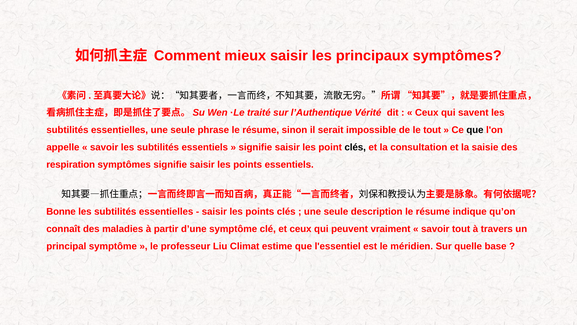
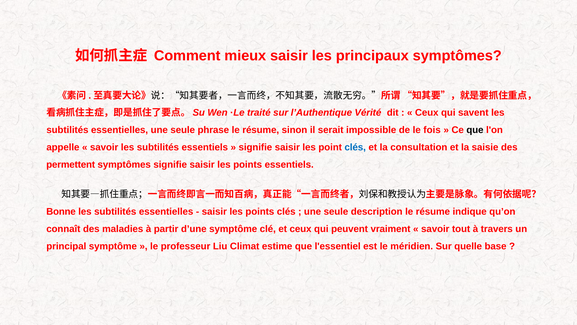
le tout: tout -> fois
clés at (355, 147) colour: black -> blue
respiration: respiration -> permettent
